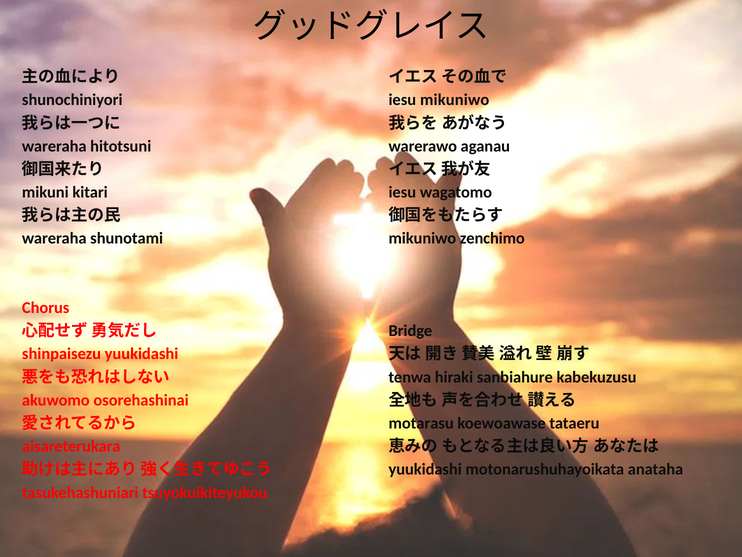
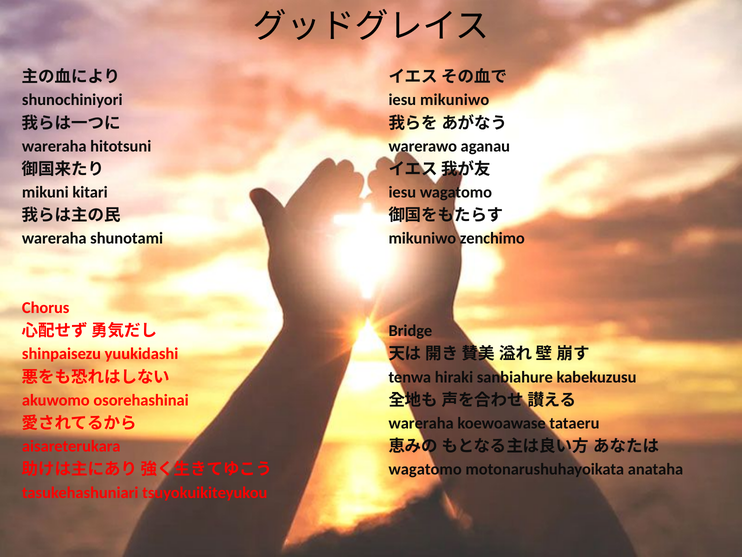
motarasu at (421, 423): motarasu -> wareraha
yuukidashi at (425, 469): yuukidashi -> wagatomo
